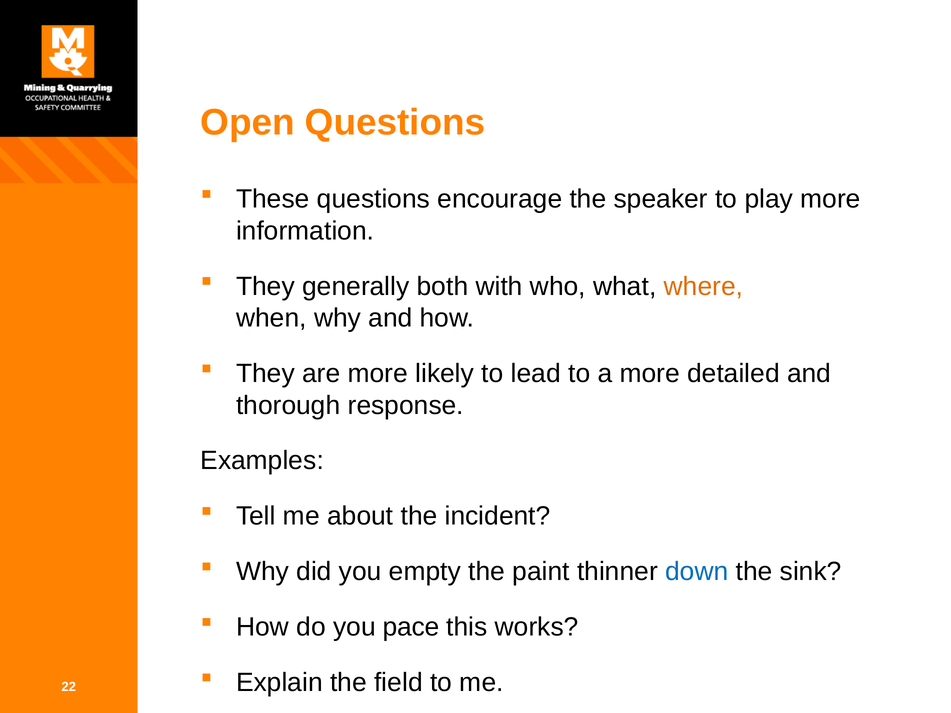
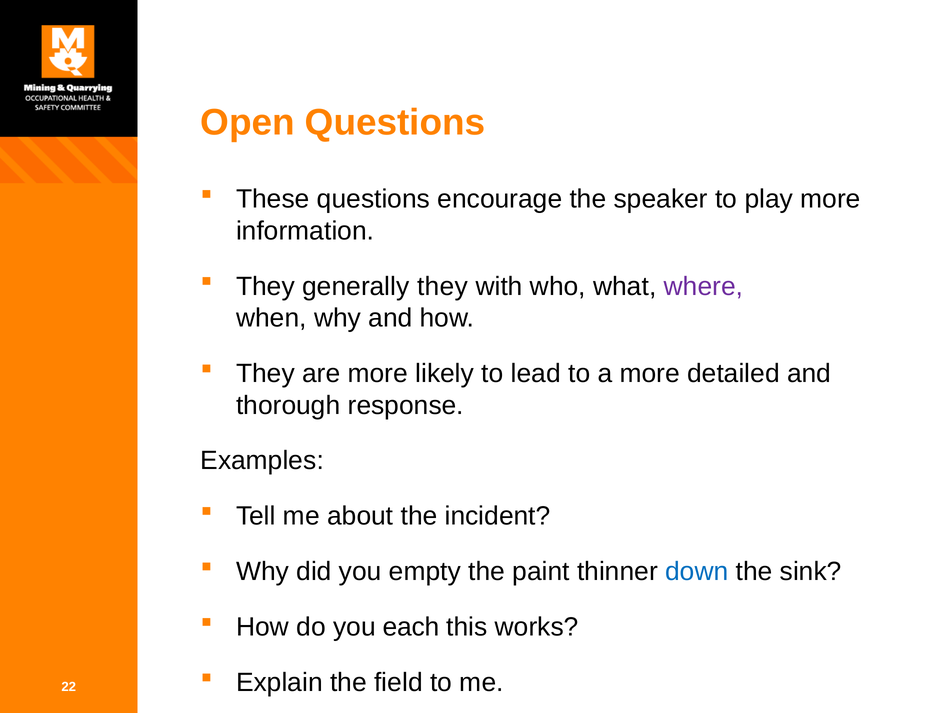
generally both: both -> they
where colour: orange -> purple
pace: pace -> each
